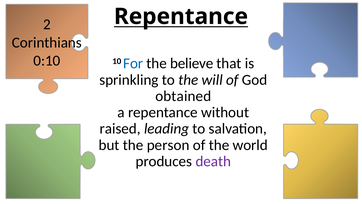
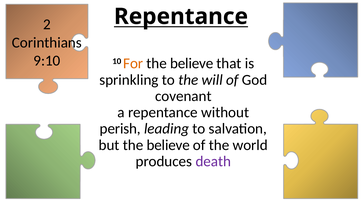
0:10: 0:10 -> 9:10
For colour: blue -> orange
obtained: obtained -> covenant
raised: raised -> perish
but the person: person -> believe
